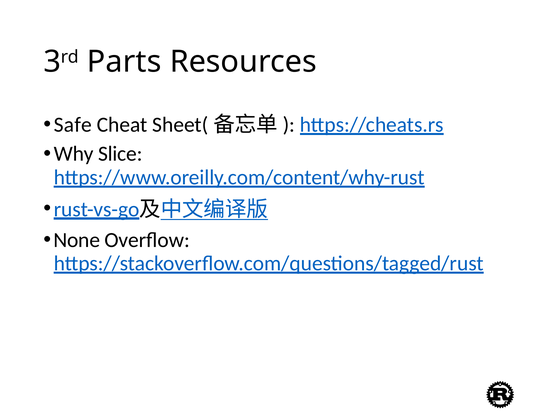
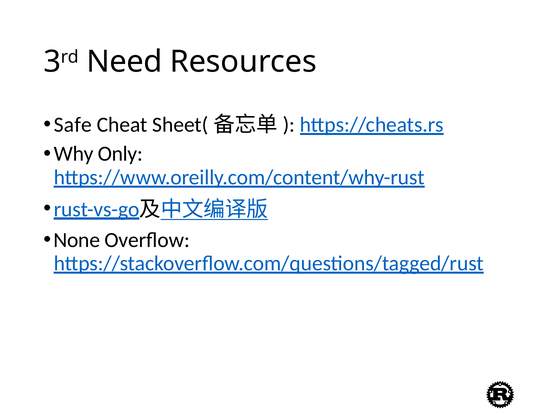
Parts: Parts -> Need
Slice: Slice -> Only
